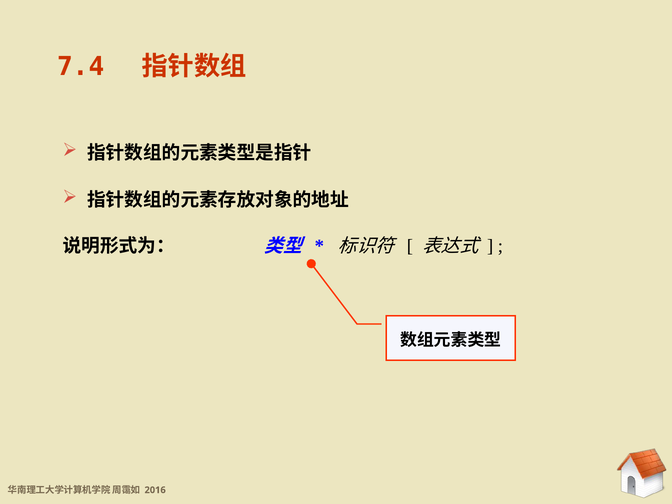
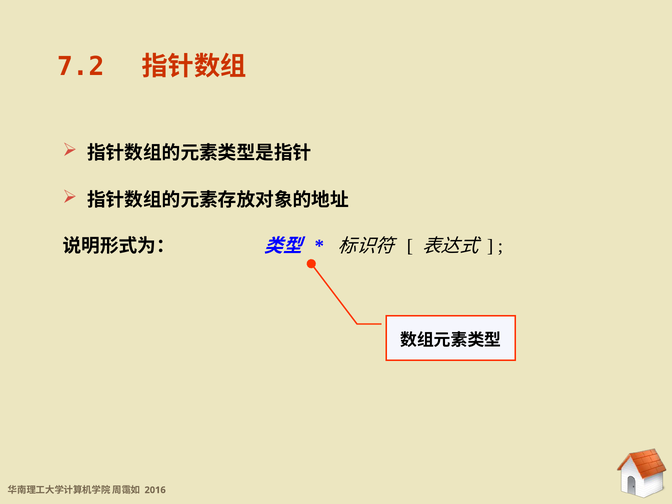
7.4: 7.4 -> 7.2
